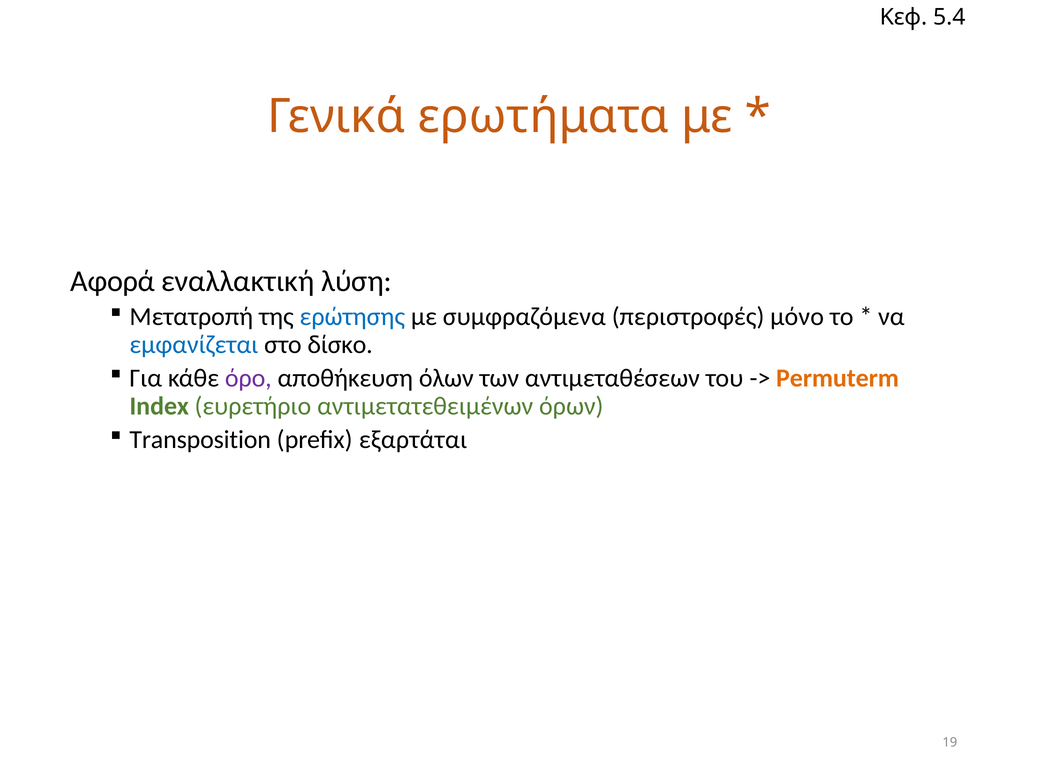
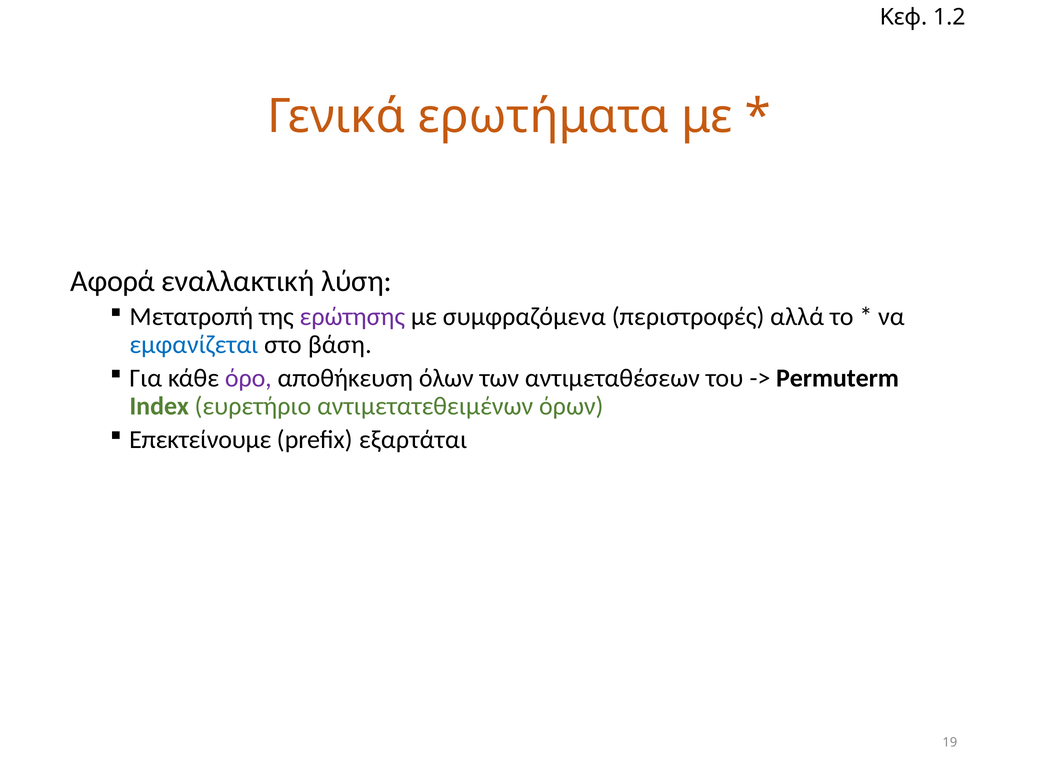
5.4: 5.4 -> 1.2
ερώτησης colour: blue -> purple
μόνο: μόνο -> αλλά
δίσκο: δίσκο -> βάση
Permuterm colour: orange -> black
Transposition: Transposition -> Επεκτείνουμε
